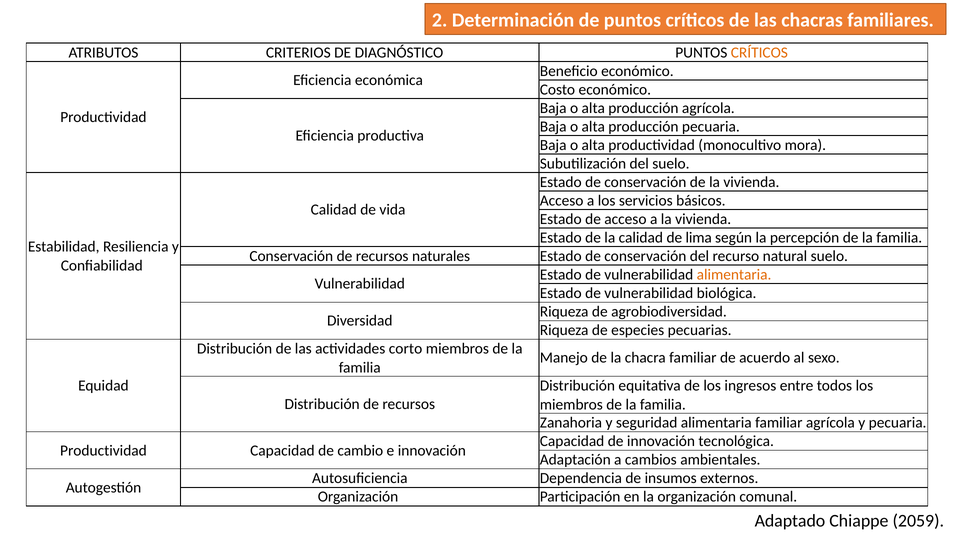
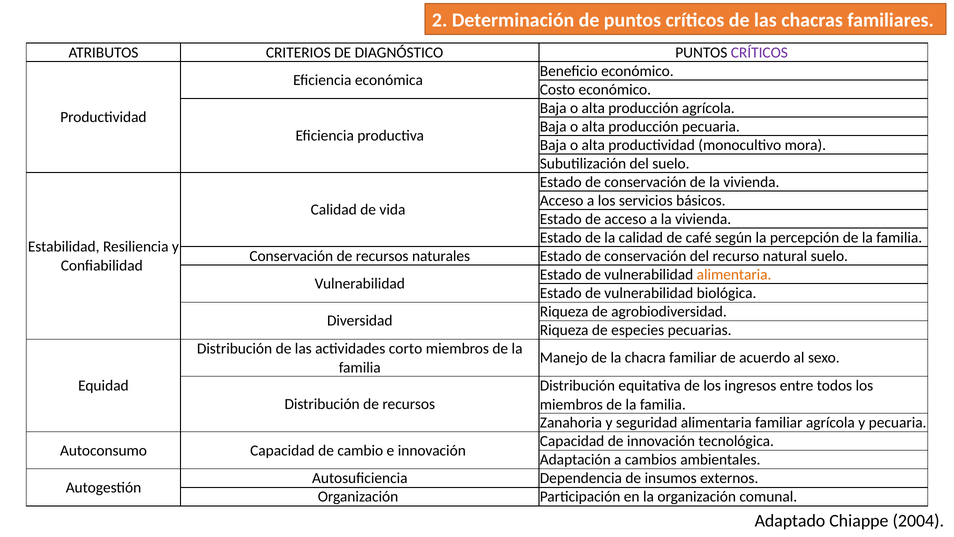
CRÍTICOS at (759, 52) colour: orange -> purple
lima: lima -> café
Productividad at (103, 450): Productividad -> Autoconsumo
2059: 2059 -> 2004
